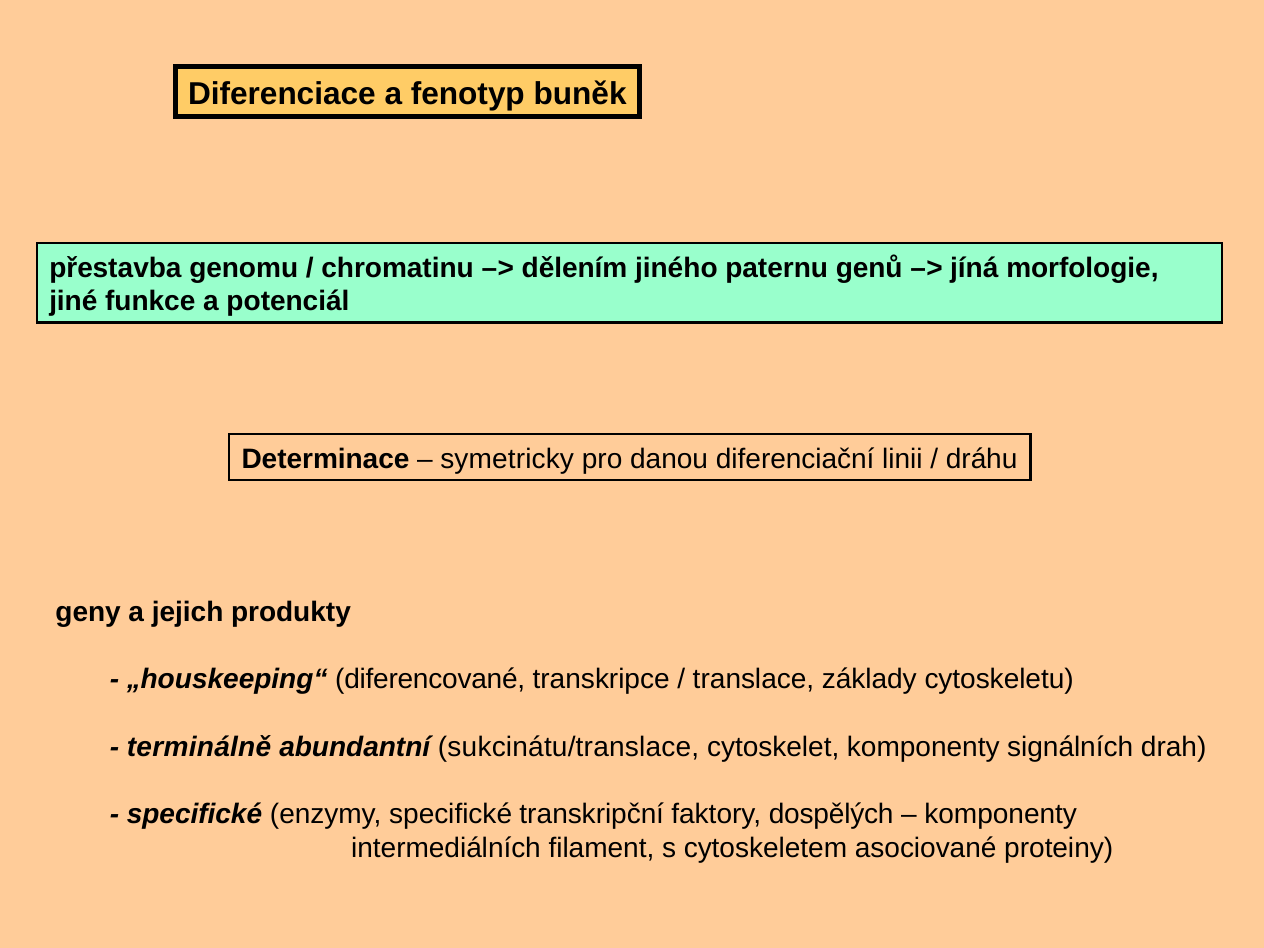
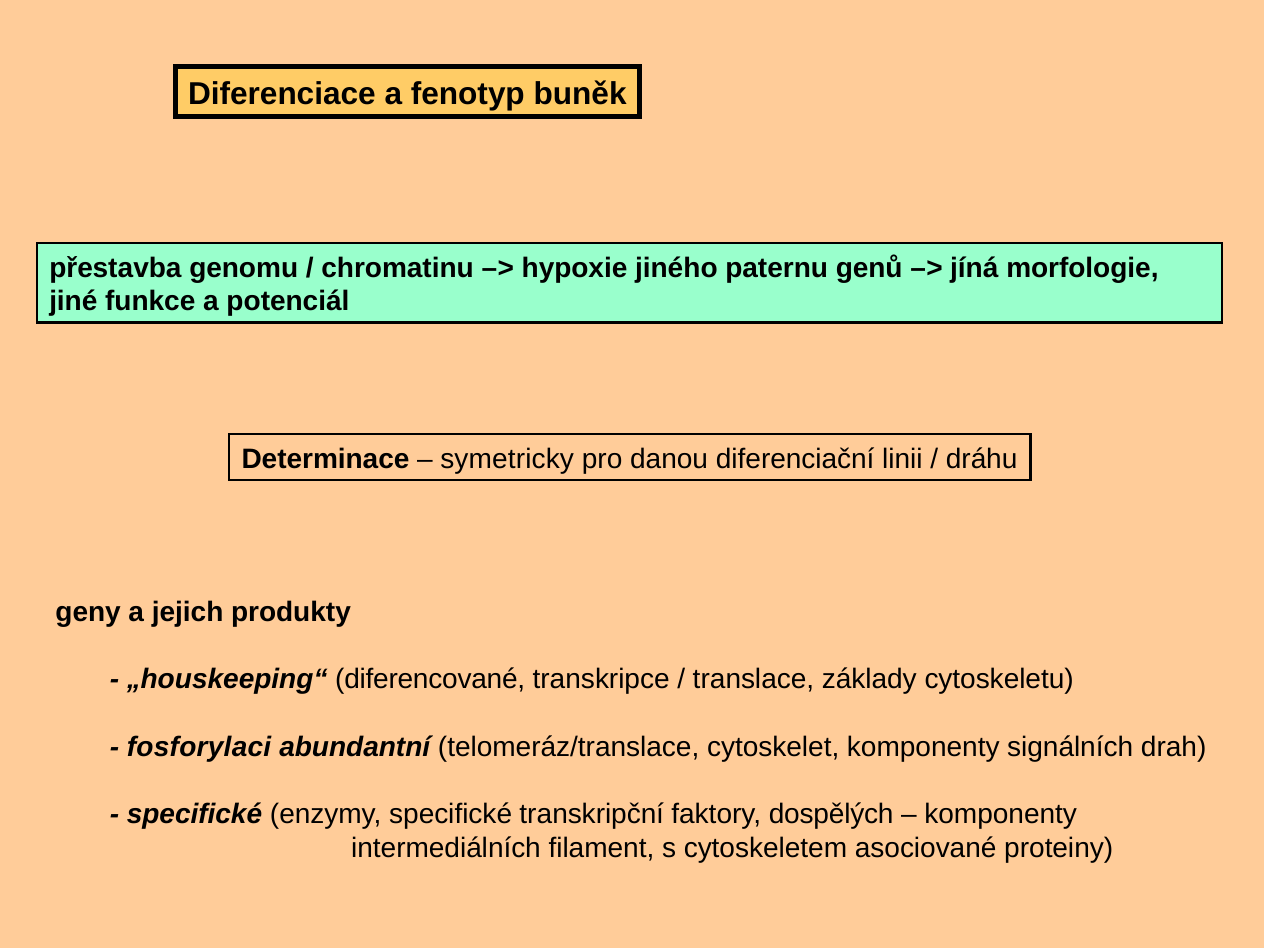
dělením: dělením -> hypoxie
terminálně: terminálně -> fosforylaci
sukcinátu/translace: sukcinátu/translace -> telomeráz/translace
